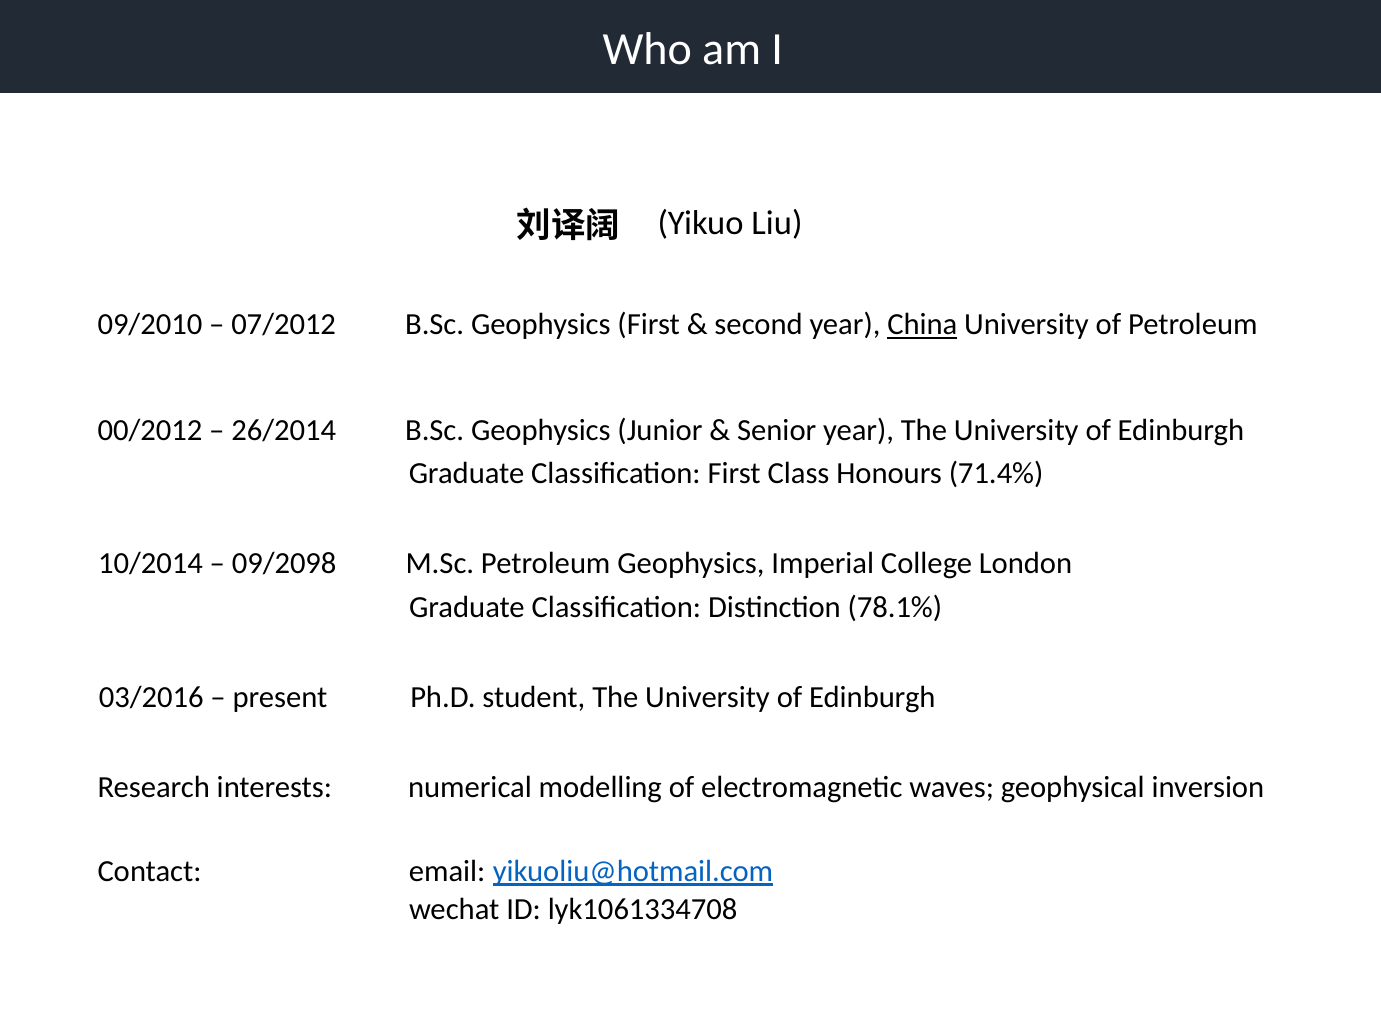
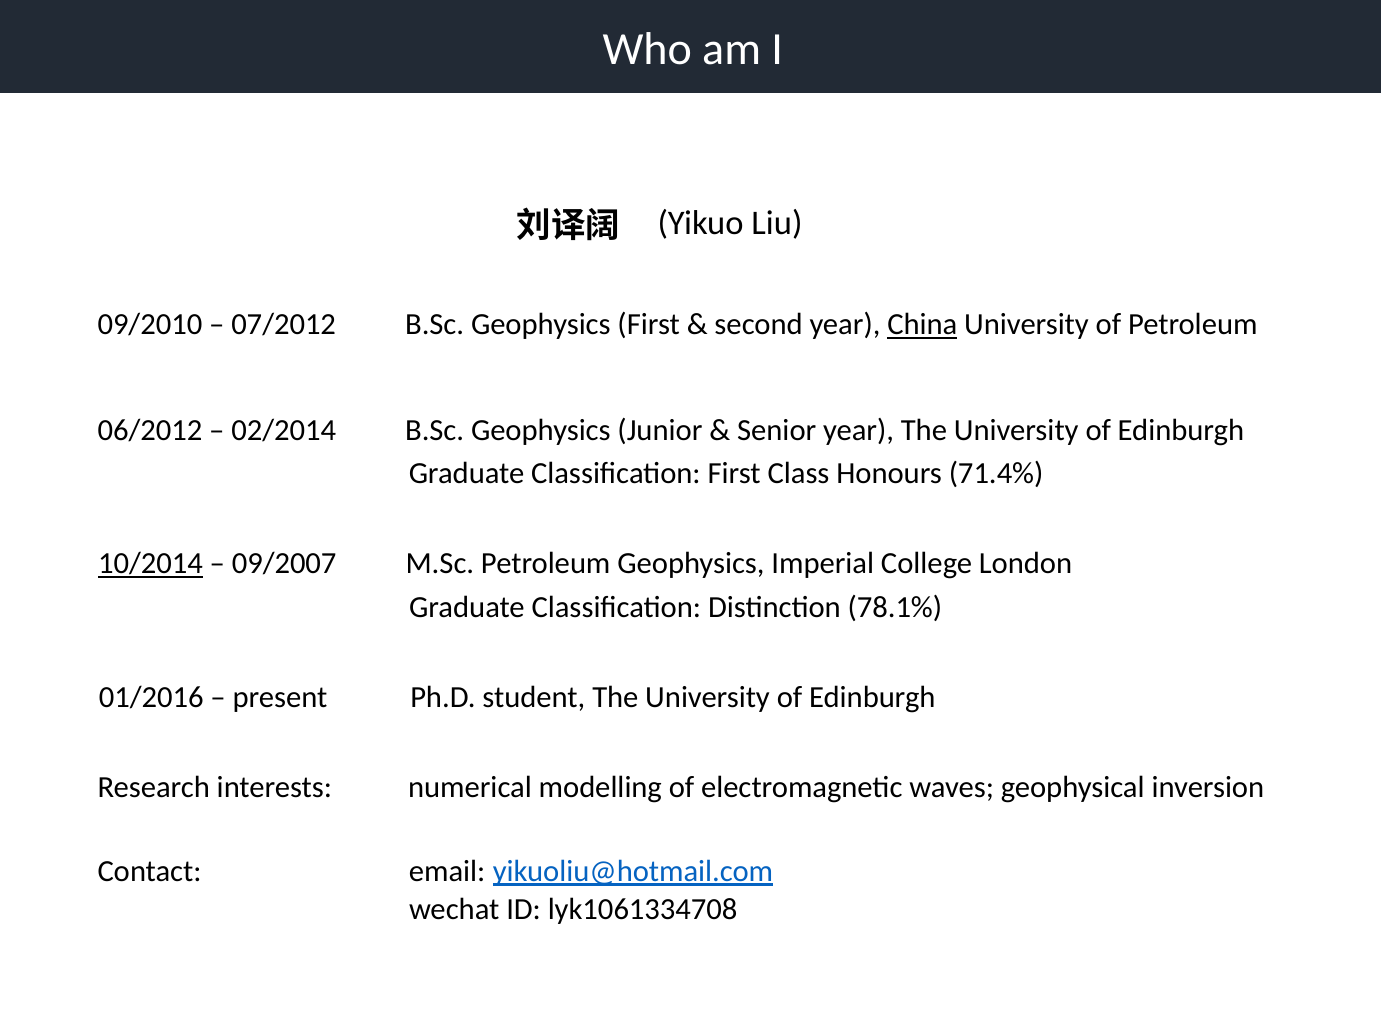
00/2012: 00/2012 -> 06/2012
26/2014: 26/2014 -> 02/2014
10/2014 underline: none -> present
09/2098: 09/2098 -> 09/2007
03/2016: 03/2016 -> 01/2016
